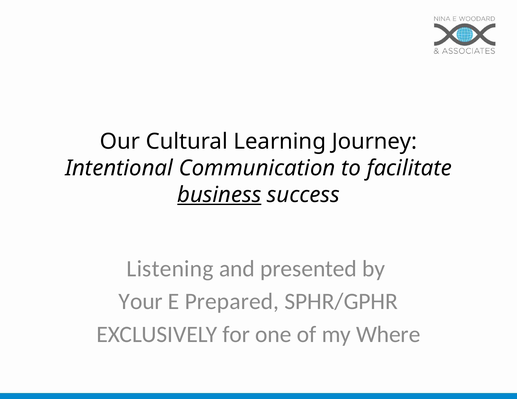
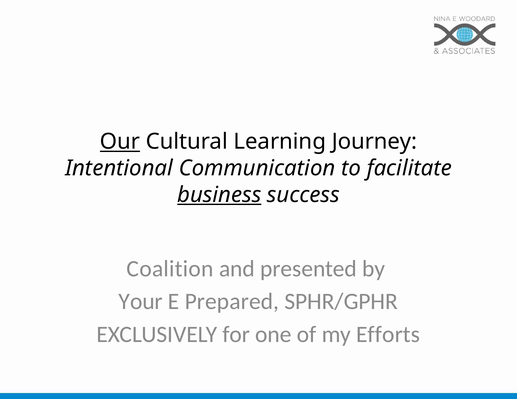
Our underline: none -> present
Listening: Listening -> Coalition
Where: Where -> Efforts
